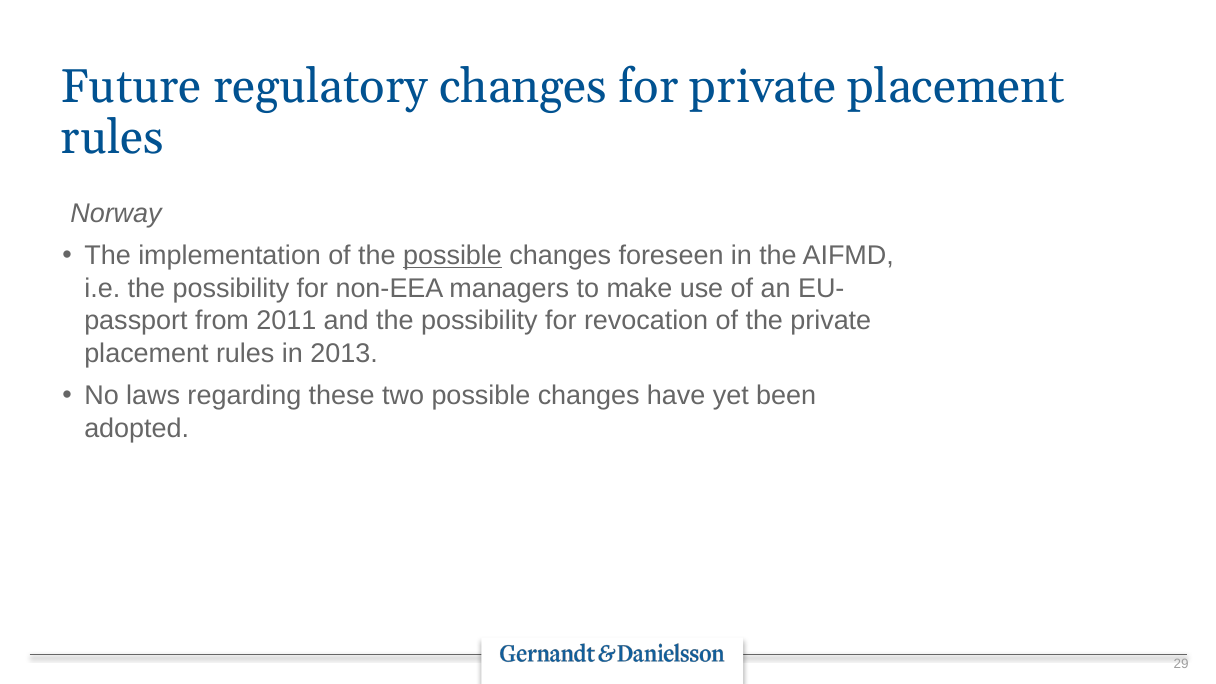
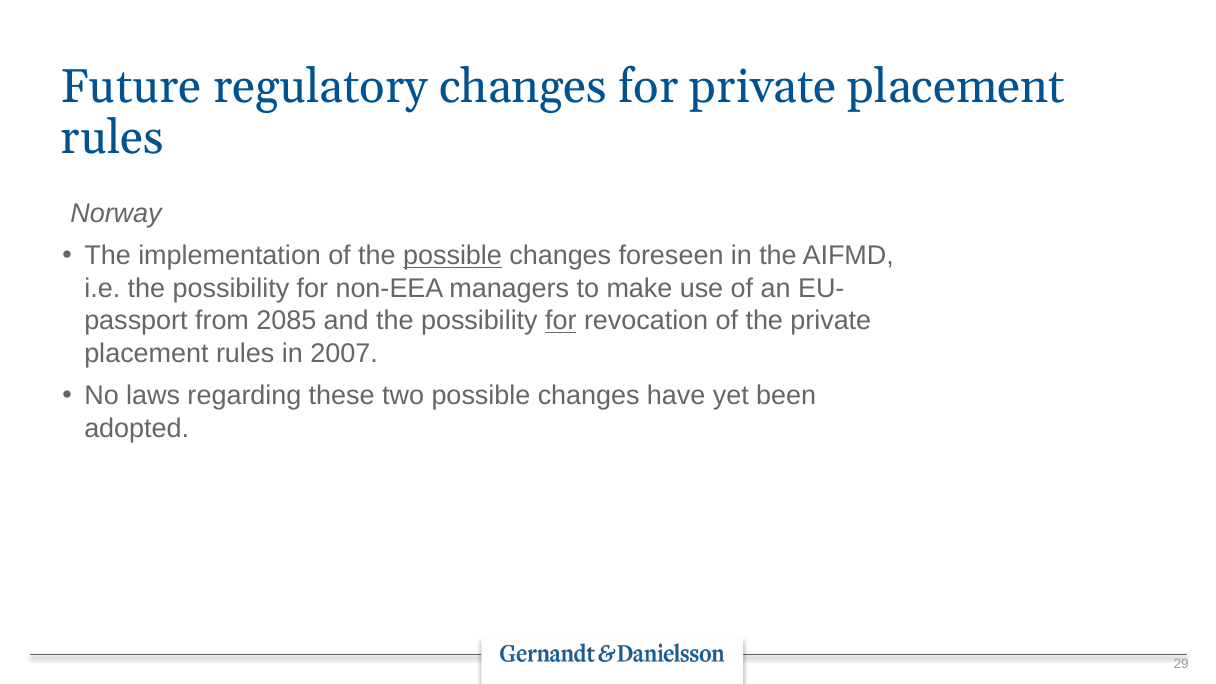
2011: 2011 -> 2085
for at (561, 321) underline: none -> present
2013: 2013 -> 2007
